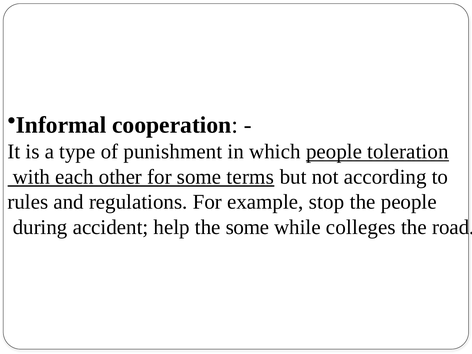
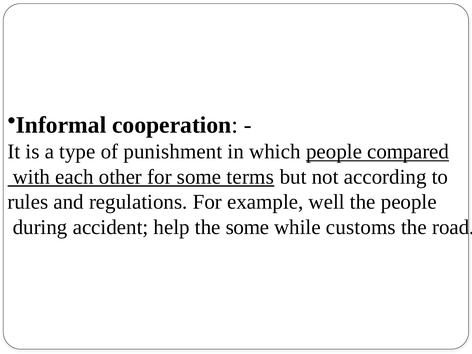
toleration: toleration -> compared
stop: stop -> well
colleges: colleges -> customs
